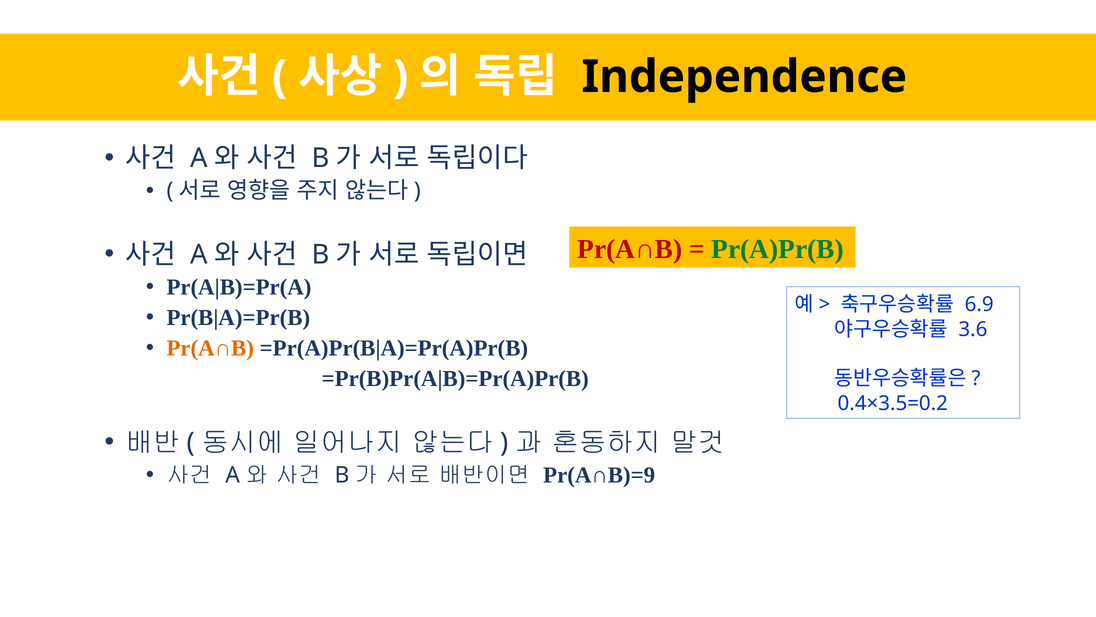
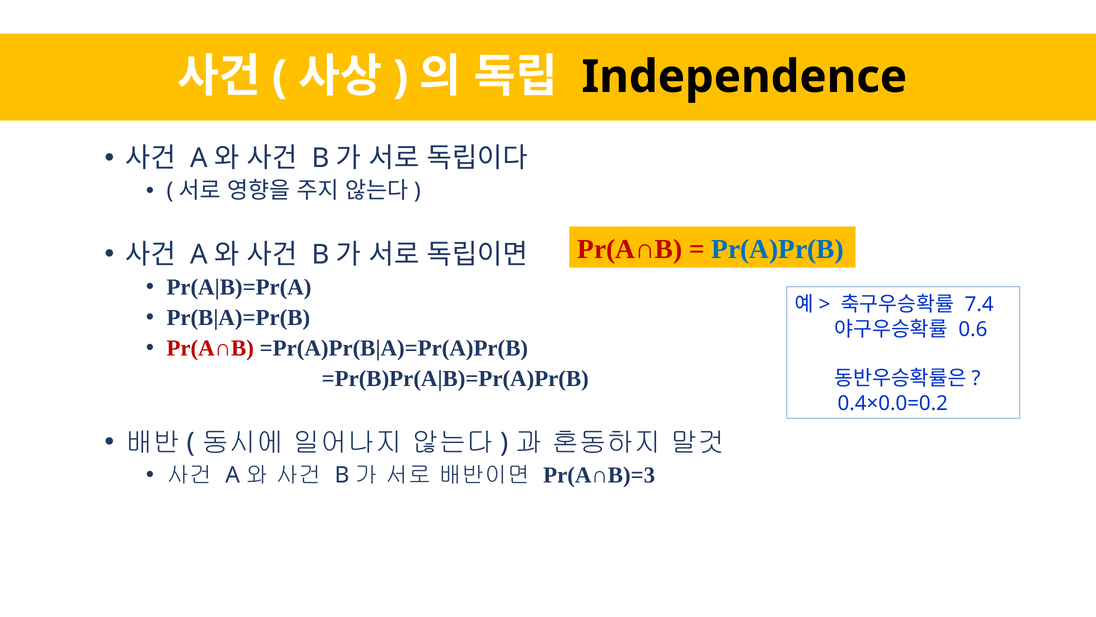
Pr(A)Pr(B colour: green -> blue
6.9: 6.9 -> 7.4
3.6: 3.6 -> 0.6
Pr(A∩B at (210, 348) colour: orange -> red
0.4×3.5=0.2: 0.4×3.5=0.2 -> 0.4×0.0=0.2
Pr(A∩B)=9: Pr(A∩B)=9 -> Pr(A∩B)=3
